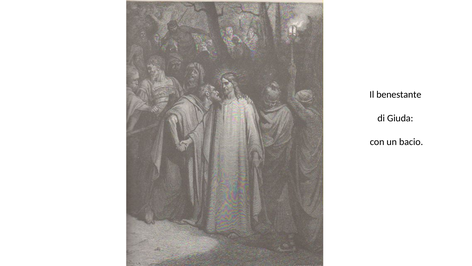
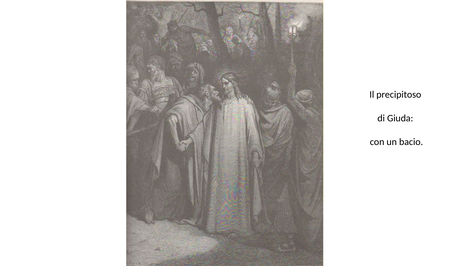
benestante: benestante -> precipitoso
